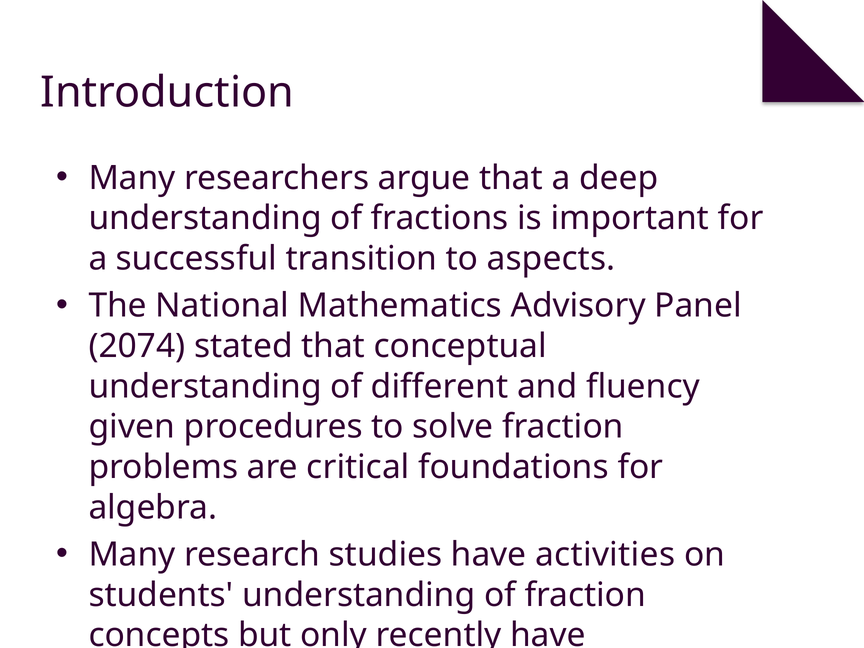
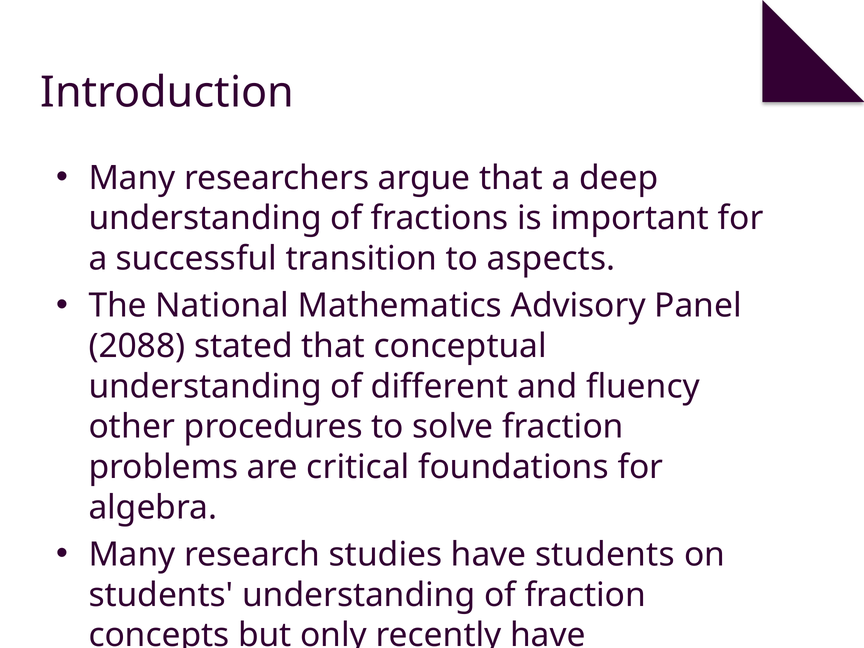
2074: 2074 -> 2088
given: given -> other
have activities: activities -> students
